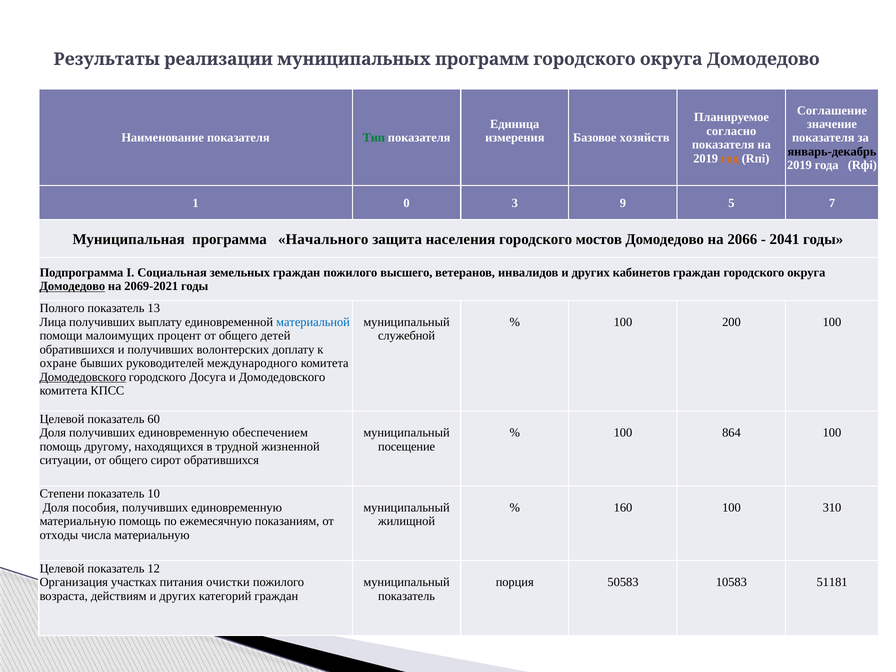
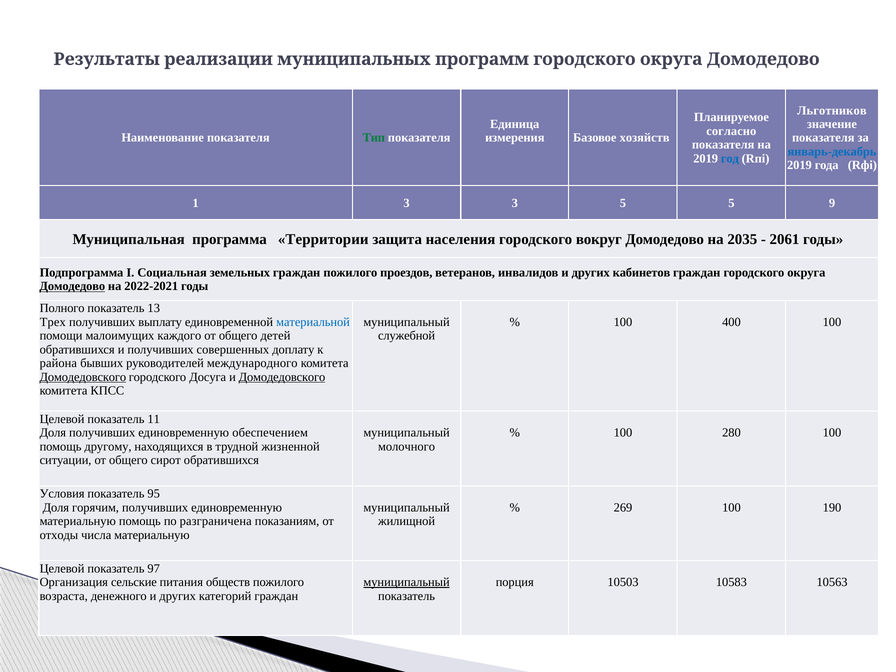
Соглашение: Соглашение -> Льготников
январь-декабрь colour: black -> blue
год colour: orange -> blue
1 0: 0 -> 3
3 9: 9 -> 5
7: 7 -> 9
Начального: Начального -> Территории
мостов: мостов -> вокруг
2066: 2066 -> 2035
2041: 2041 -> 2061
высшего: высшего -> проездов
2069-2021: 2069-2021 -> 2022-2021
Лица: Лица -> Трех
200: 200 -> 400
процент: процент -> каждого
волонтерских: волонтерских -> совершенных
охране: охране -> района
Домодедовского at (282, 377) underline: none -> present
60: 60 -> 11
864: 864 -> 280
посещение: посещение -> молочного
Степени: Степени -> Условия
10: 10 -> 95
пособия: пособия -> горячим
160: 160 -> 269
310: 310 -> 190
ежемесячную: ежемесячную -> разграничена
12: 12 -> 97
участках: участках -> сельские
очистки: очистки -> обществ
муниципальный at (407, 582) underline: none -> present
50583: 50583 -> 10503
51181: 51181 -> 10563
действиям: действиям -> денежного
